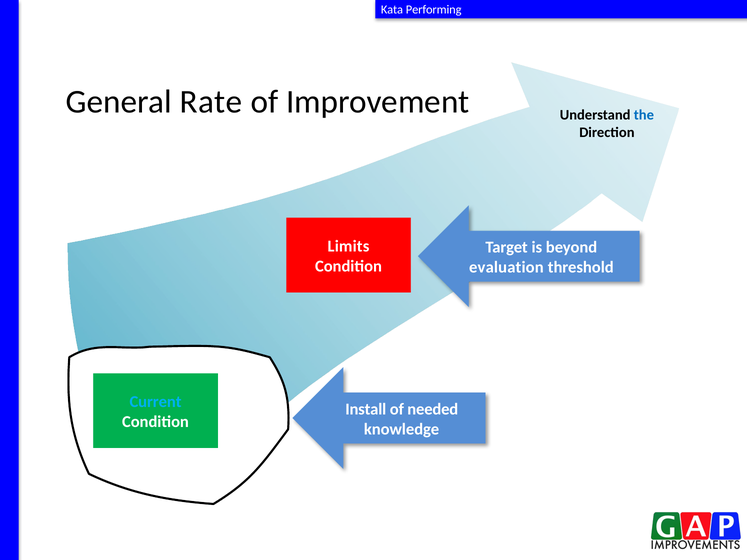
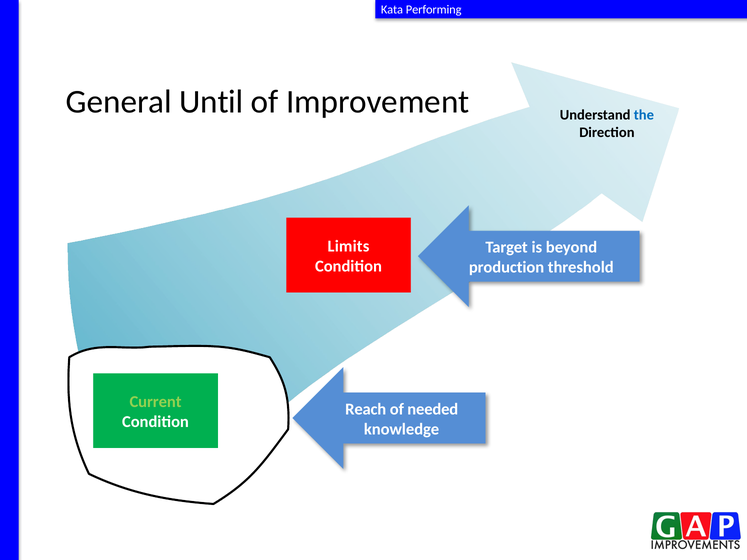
Rate: Rate -> Until
evaluation: evaluation -> production
Current colour: light blue -> light green
Install: Install -> Reach
